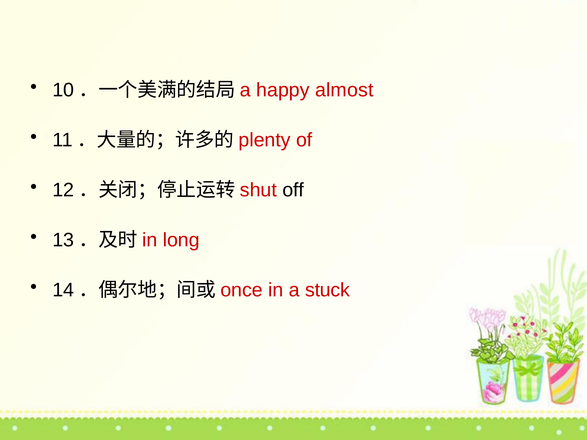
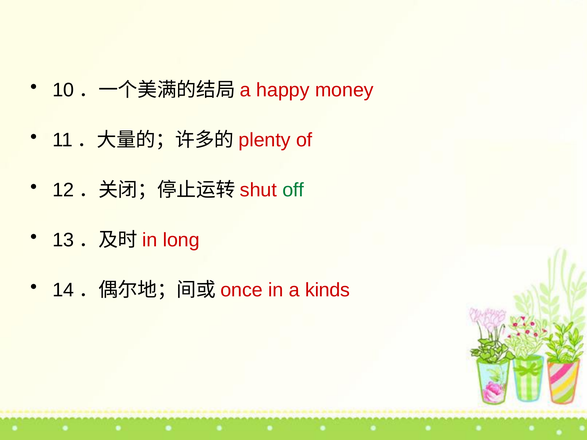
almost: almost -> money
off colour: black -> green
stuck: stuck -> kinds
